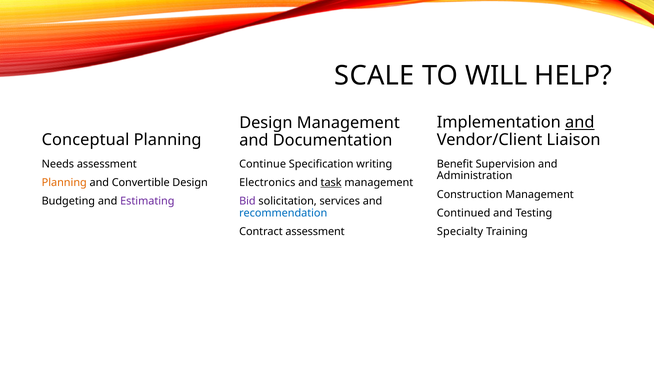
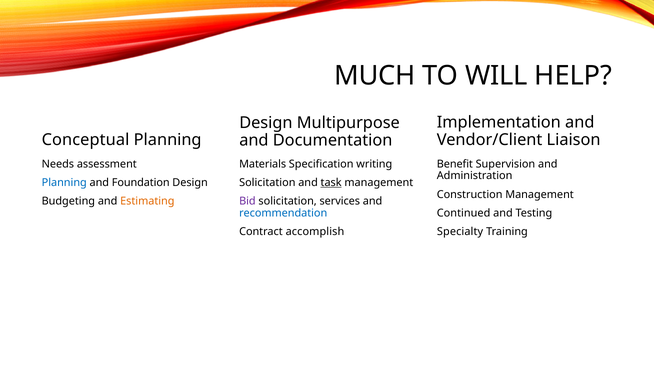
SCALE: SCALE -> MUCH
and at (580, 122) underline: present -> none
Design Management: Management -> Multipurpose
Continue: Continue -> Materials
Planning at (64, 183) colour: orange -> blue
Convertible: Convertible -> Foundation
Electronics at (267, 183): Electronics -> Solicitation
Estimating colour: purple -> orange
Contract assessment: assessment -> accomplish
